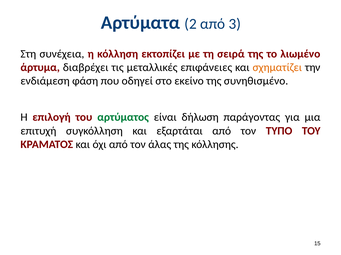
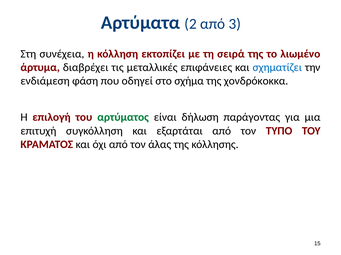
σχηματίζει colour: orange -> blue
εκείνο: εκείνο -> σχήμα
συνηθισμένο: συνηθισμένο -> χονδρόκοκκα
